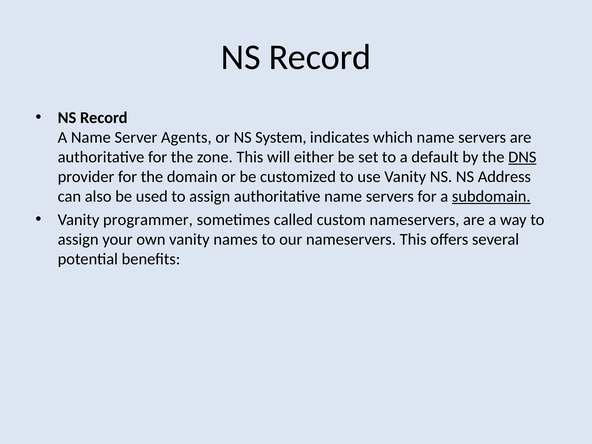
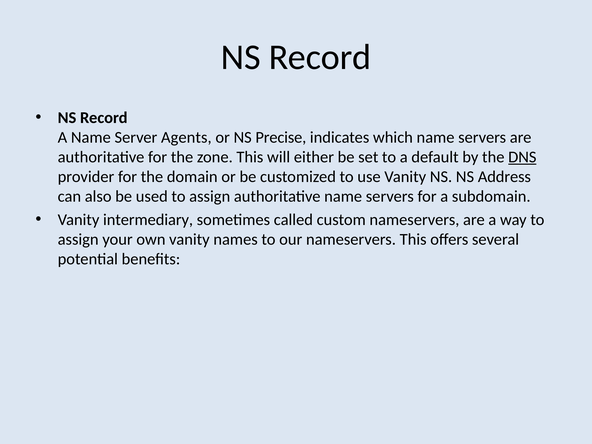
System: System -> Precise
subdomain underline: present -> none
programmer: programmer -> intermediary
